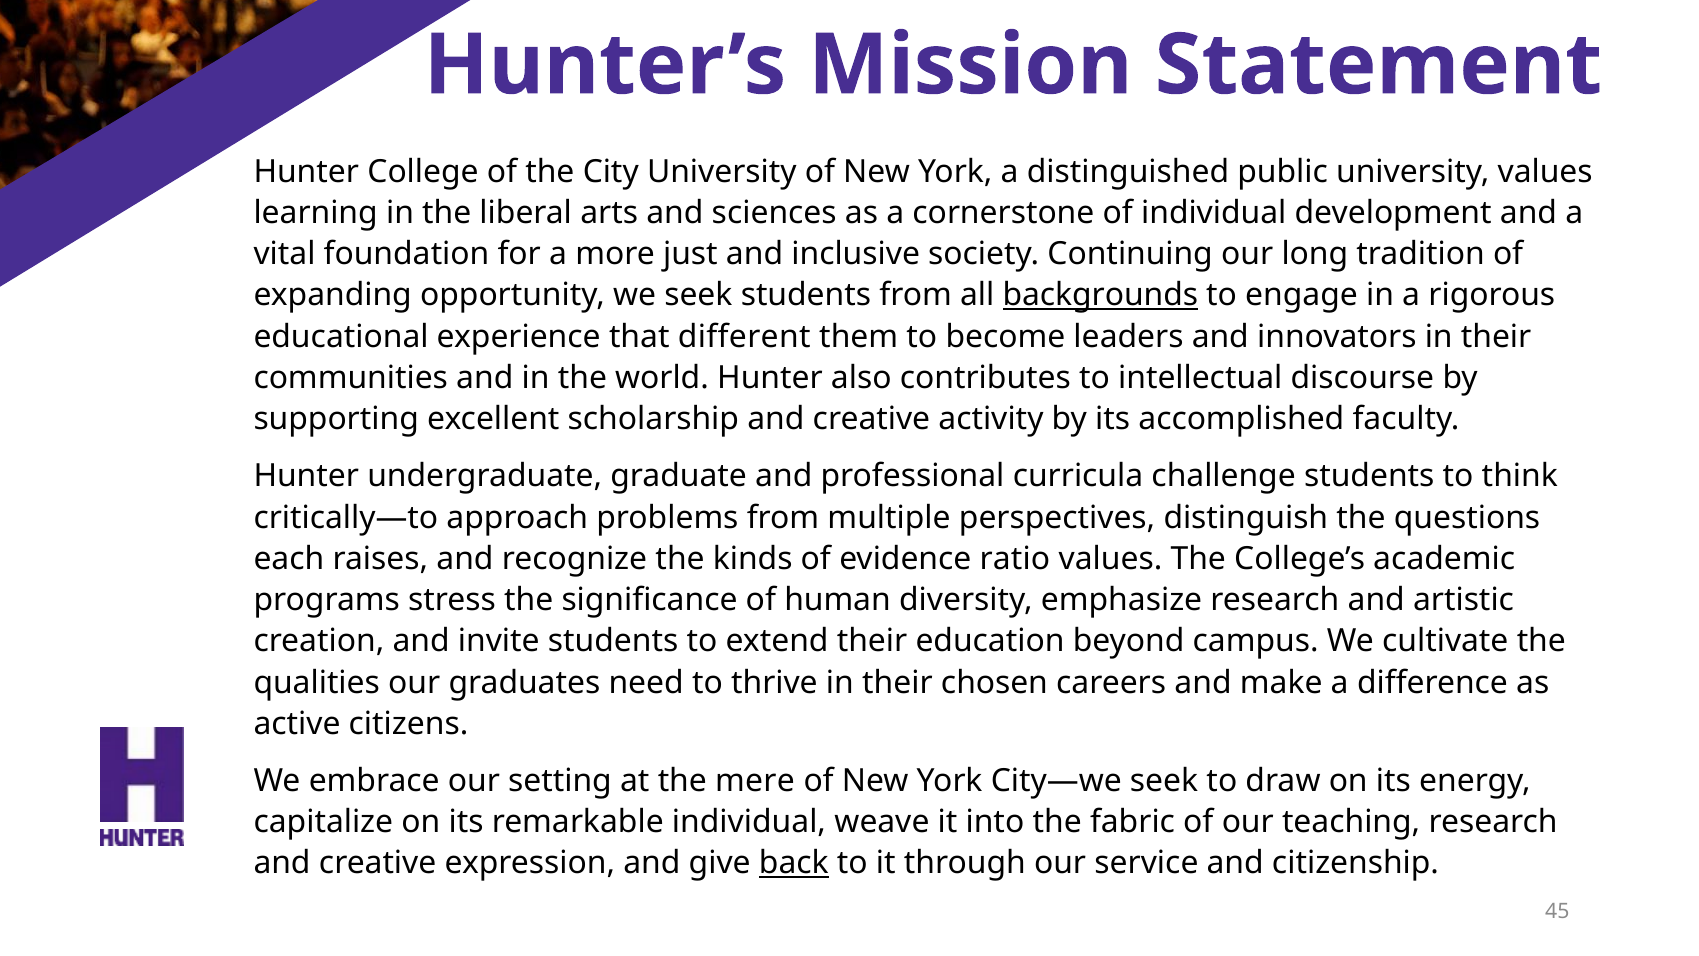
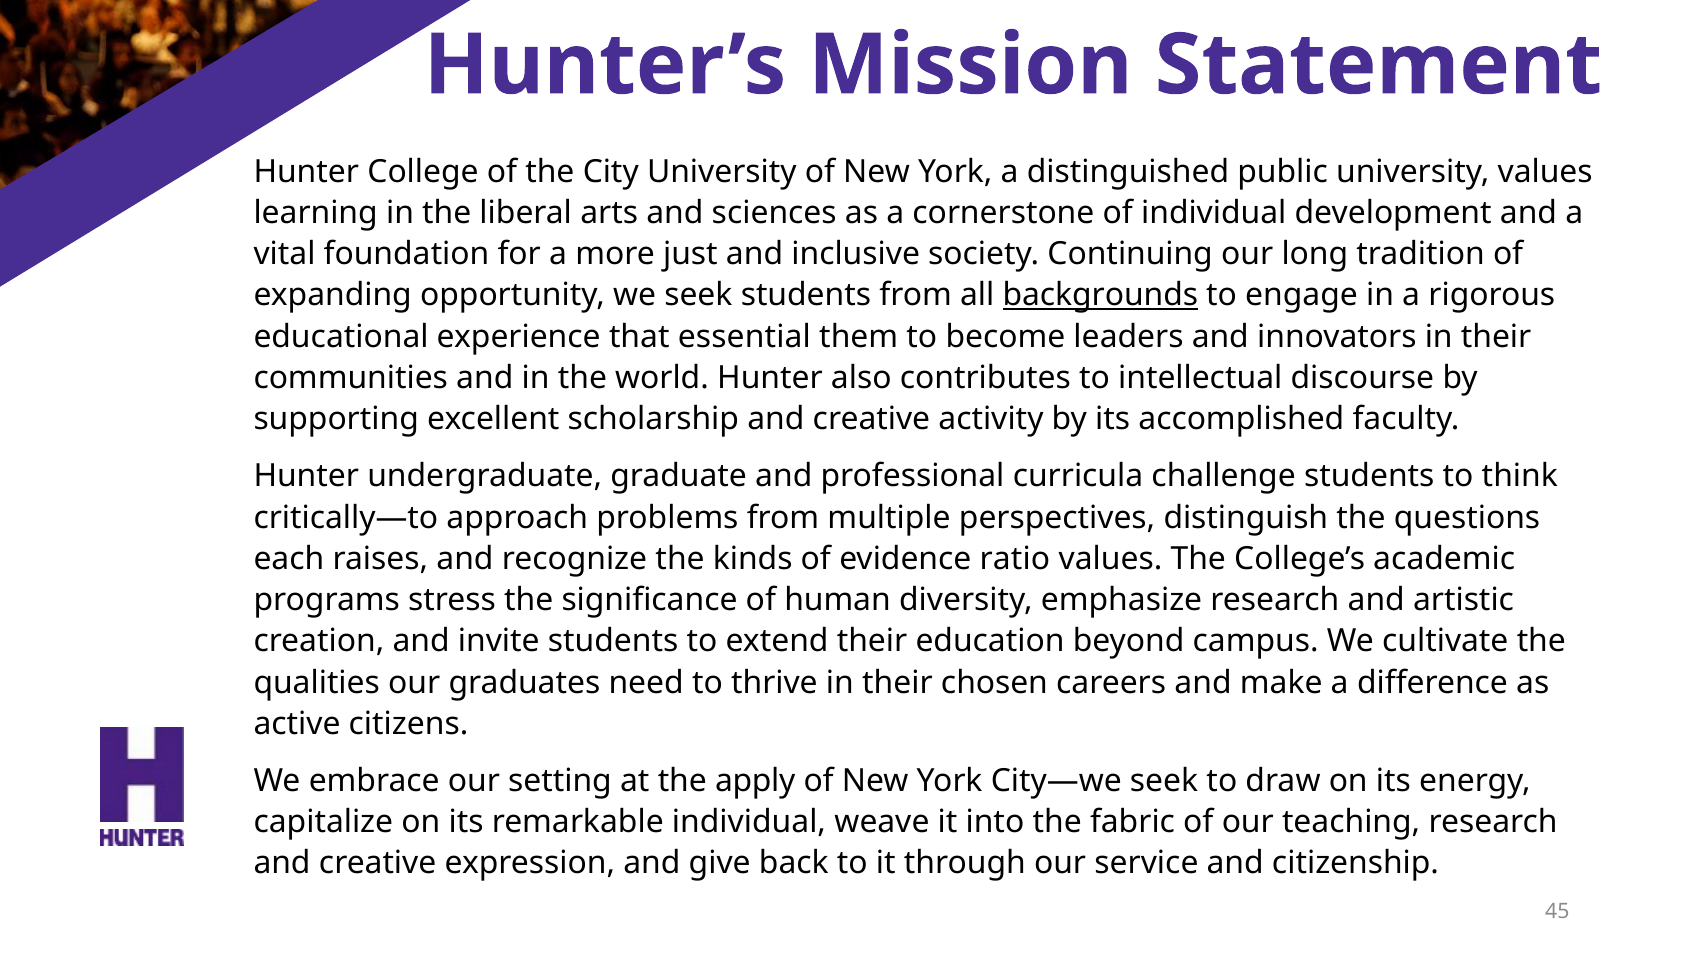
different: different -> essential
mere: mere -> apply
back underline: present -> none
